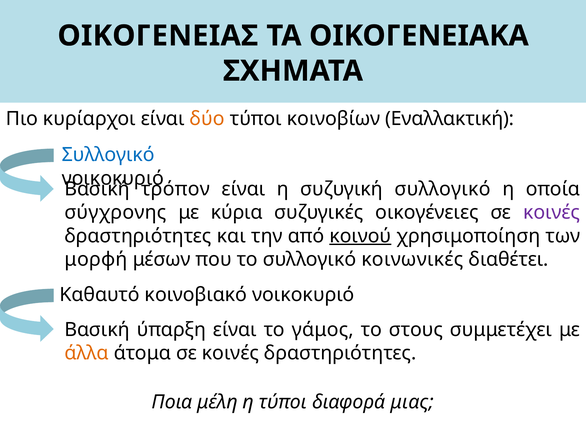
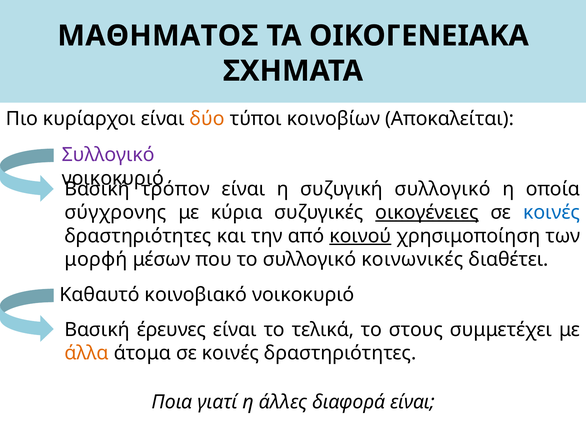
ΟΙΚΟΓΕΝΕΙΑΣ: ΟΙΚΟΓΕΝΕΙΑΣ -> ΜΑΘΗΜΑΤΟΣ
Εναλλακτική: Εναλλακτική -> Αποκαλείται
Συλλογικό at (108, 155) colour: blue -> purple
οικογένειες underline: none -> present
κοινές at (552, 212) colour: purple -> blue
ύπαρξη: ύπαρξη -> έρευνες
γάμος: γάμος -> τελικά
μέλη: μέλη -> γιατί
η τύποι: τύποι -> άλλες
διαφορά μιας: μιας -> είναι
